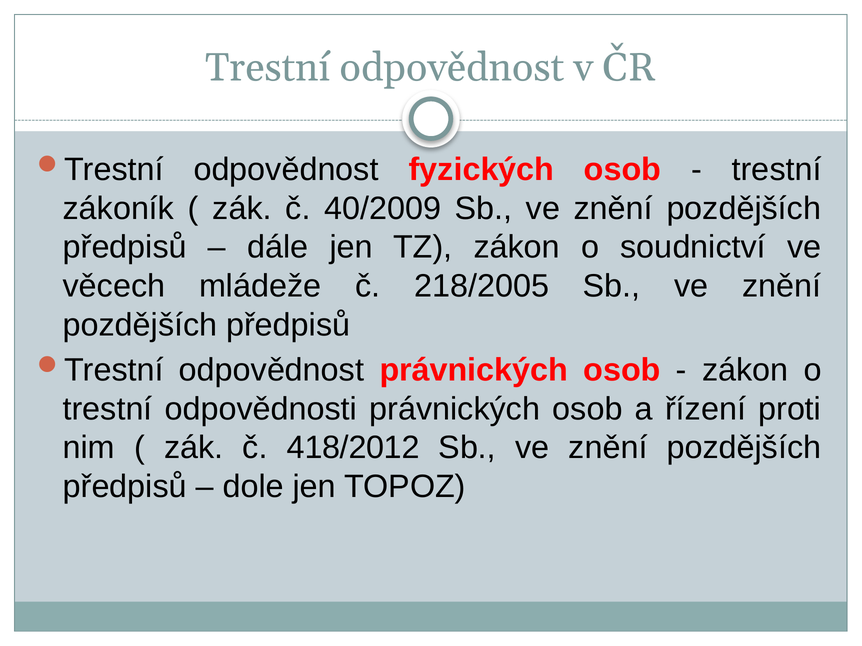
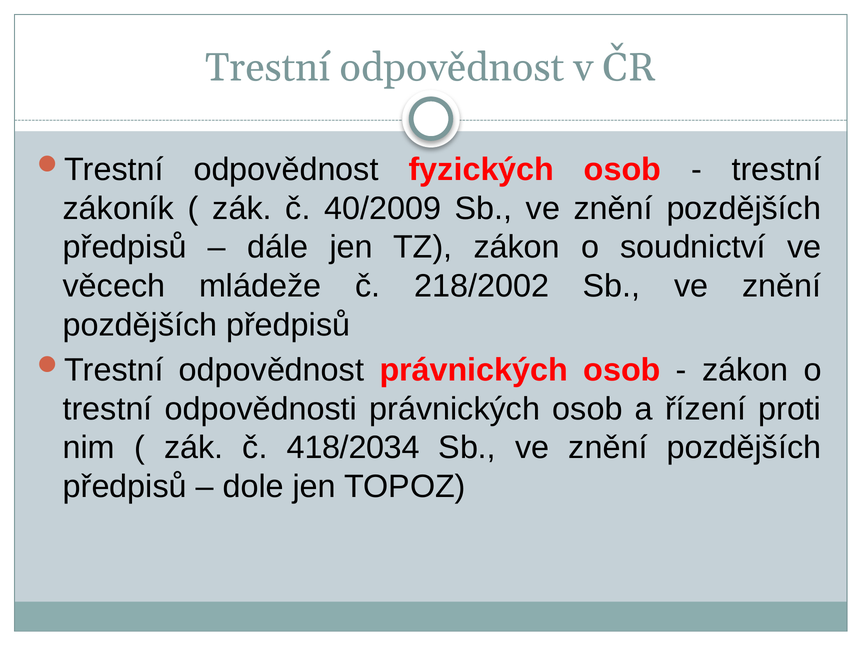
218/2005: 218/2005 -> 218/2002
418/2012: 418/2012 -> 418/2034
